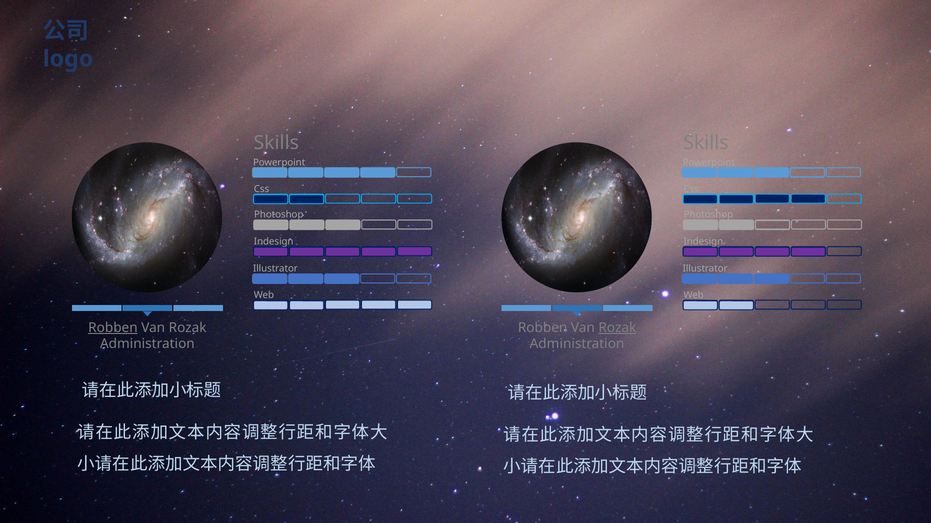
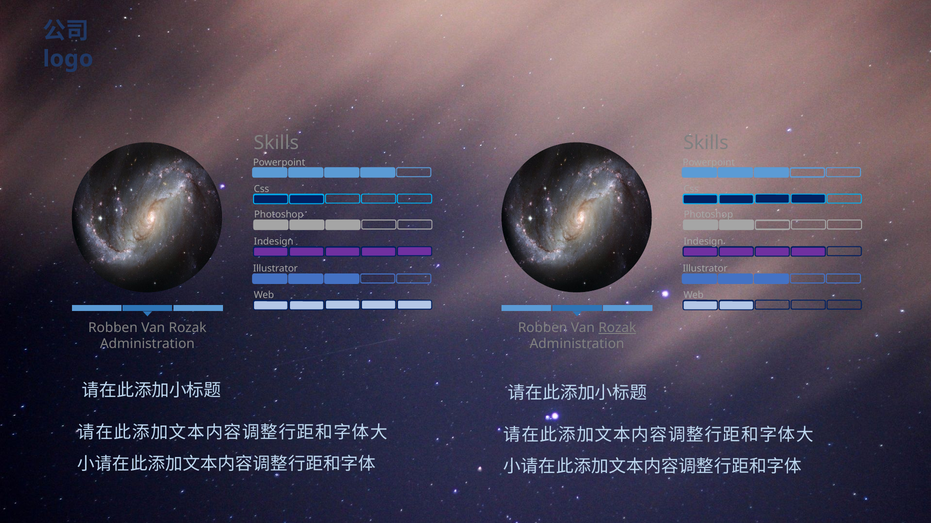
Robben at (113, 328) underline: present -> none
